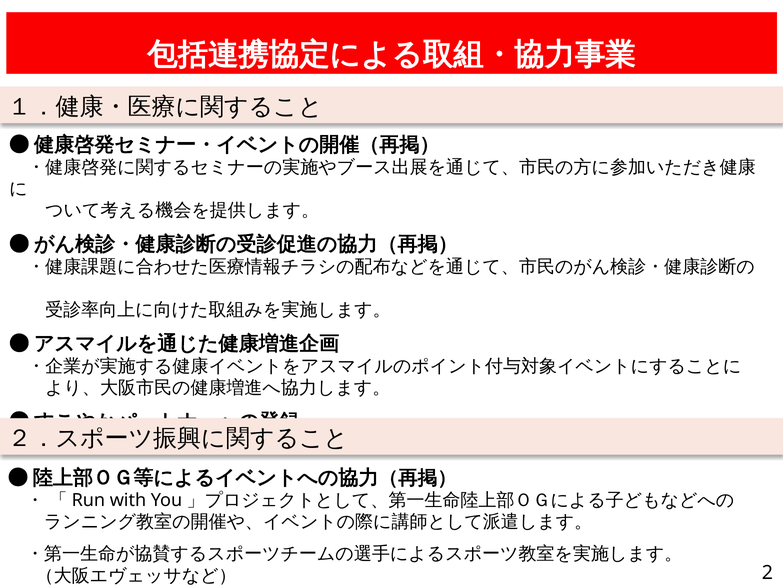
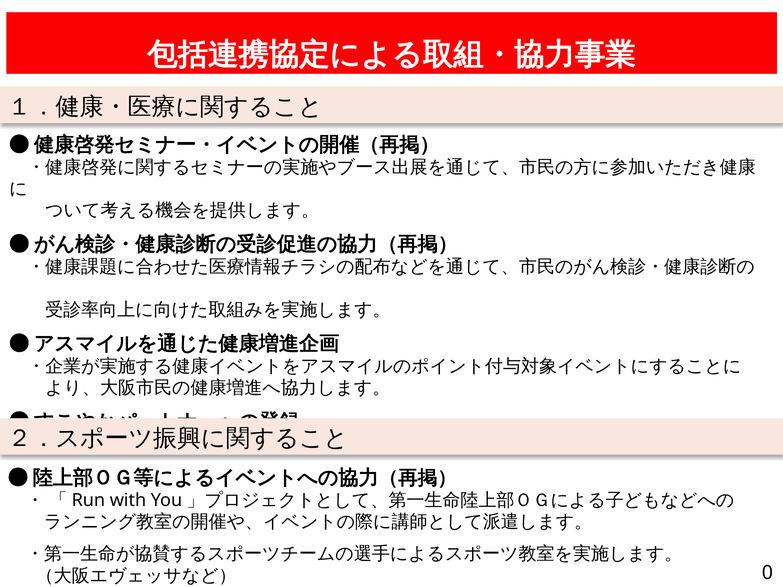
2: 2 -> 0
